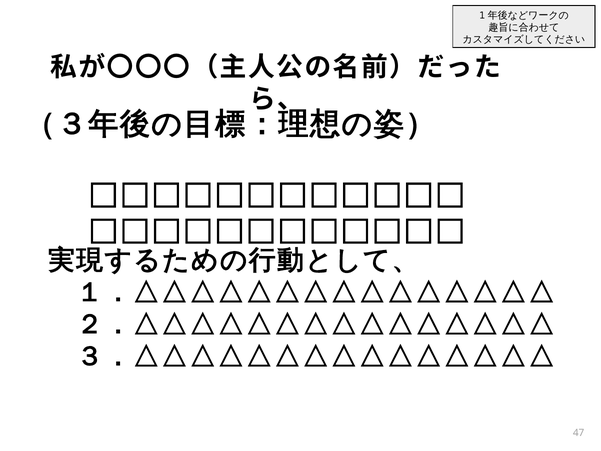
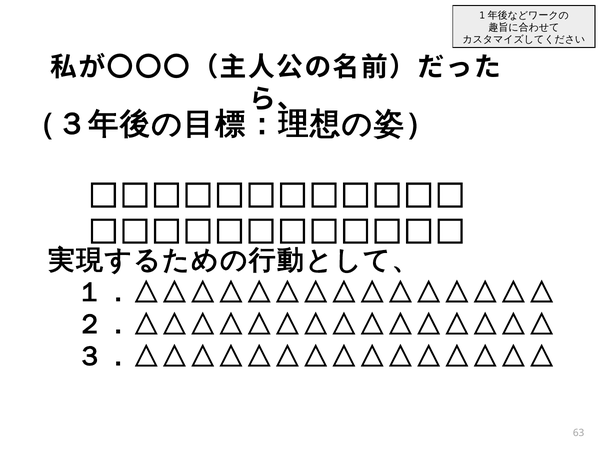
47: 47 -> 63
